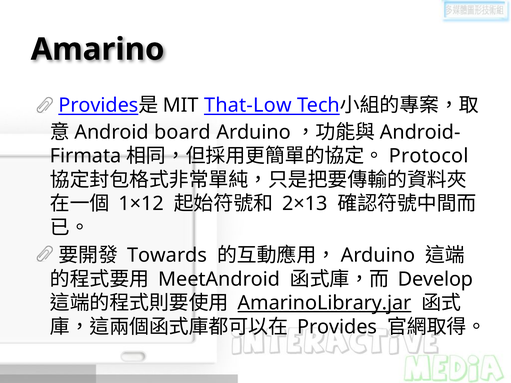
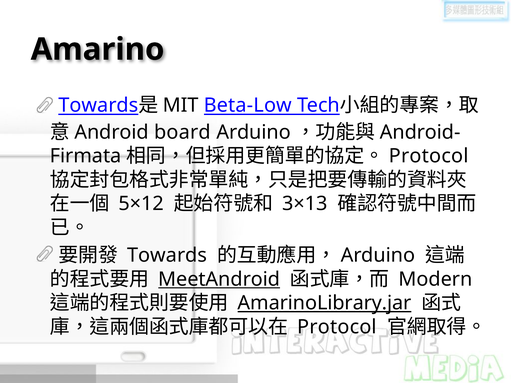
Provides at (98, 105): Provides -> Towards
That-Low: That-Low -> Beta-Low
1×12: 1×12 -> 5×12
2×13: 2×13 -> 3×13
MeetAndroid underline: none -> present
Develop: Develop -> Modern
Provides at (337, 327): Provides -> Protocol
